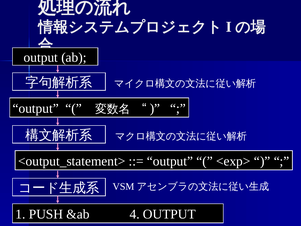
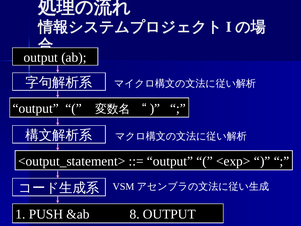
4: 4 -> 8
